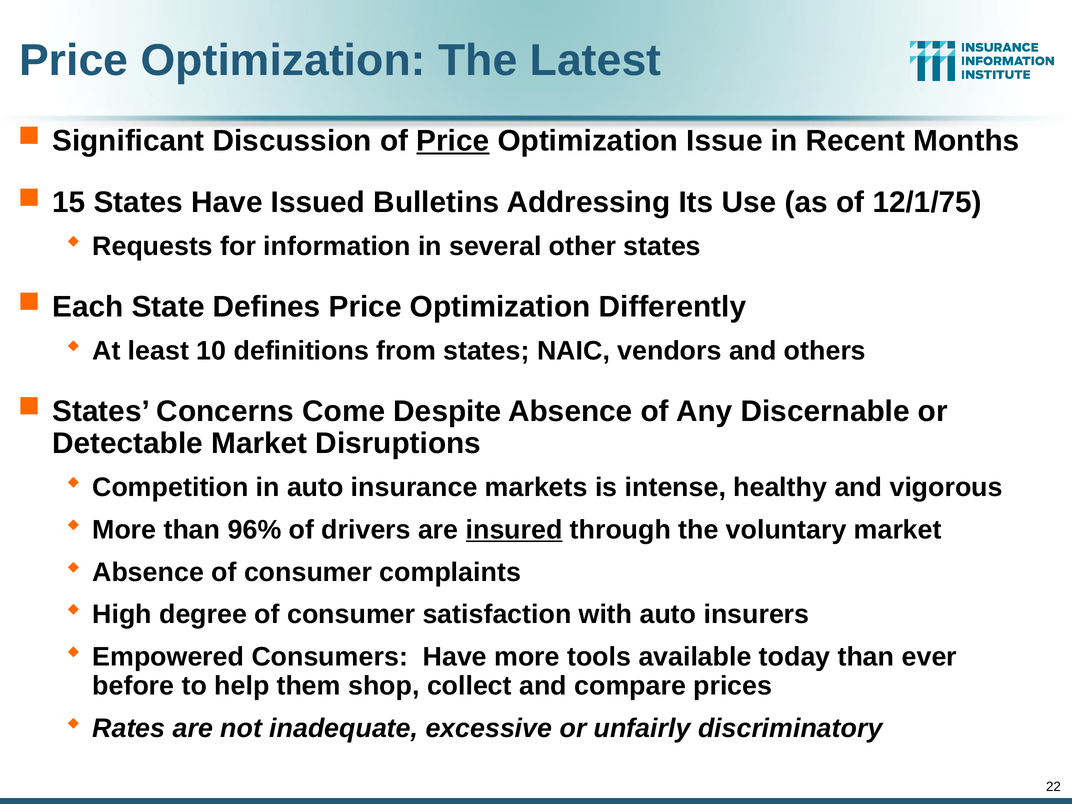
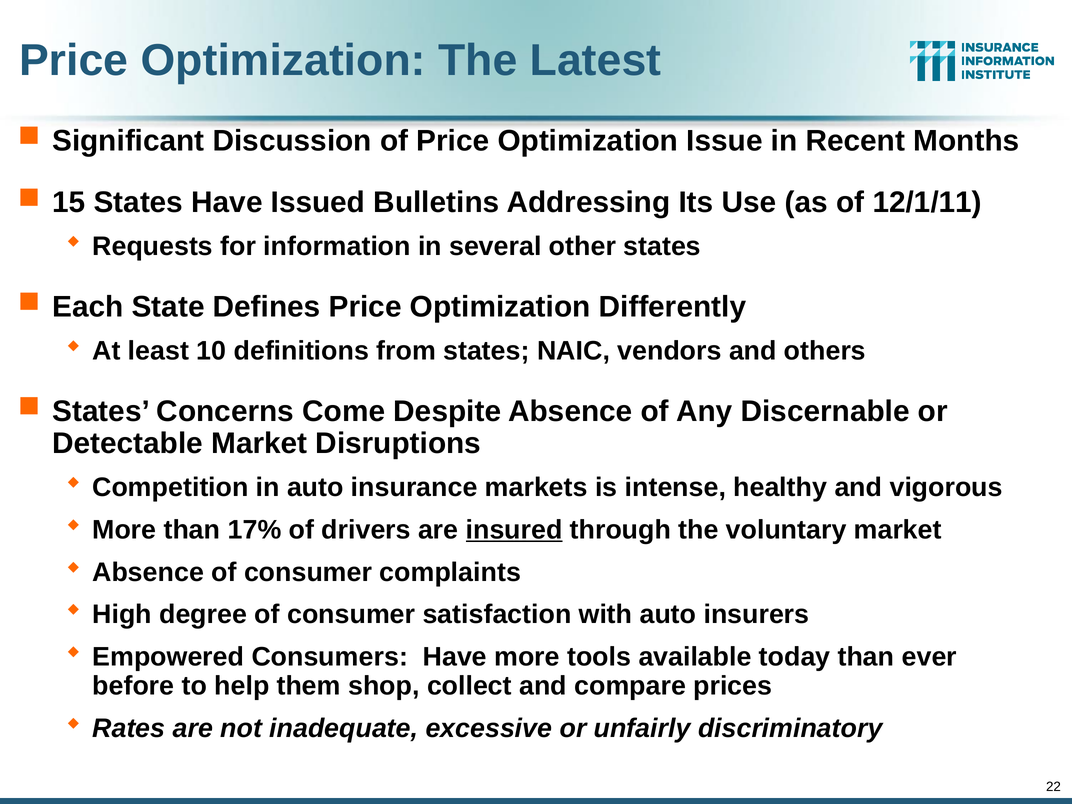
Price at (453, 141) underline: present -> none
12/1/75: 12/1/75 -> 12/1/11
96%: 96% -> 17%
